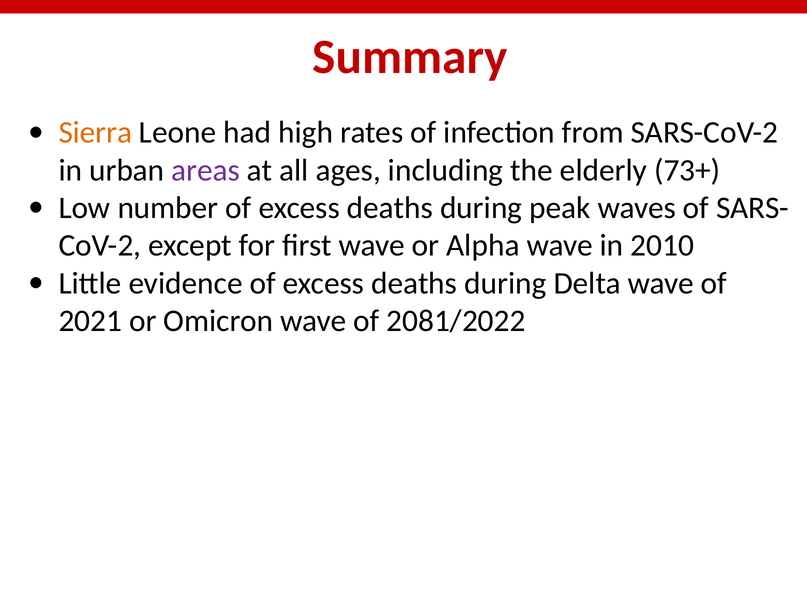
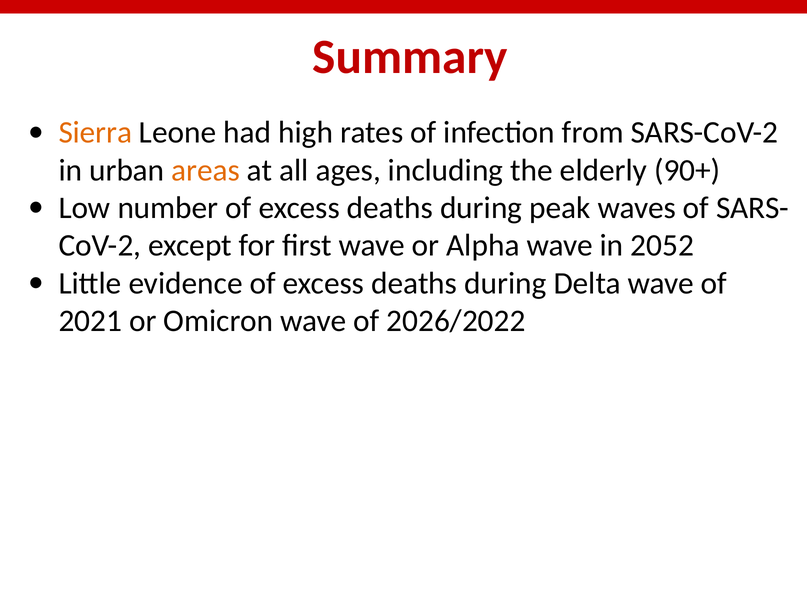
areas colour: purple -> orange
73+: 73+ -> 90+
2010: 2010 -> 2052
2081/2022: 2081/2022 -> 2026/2022
